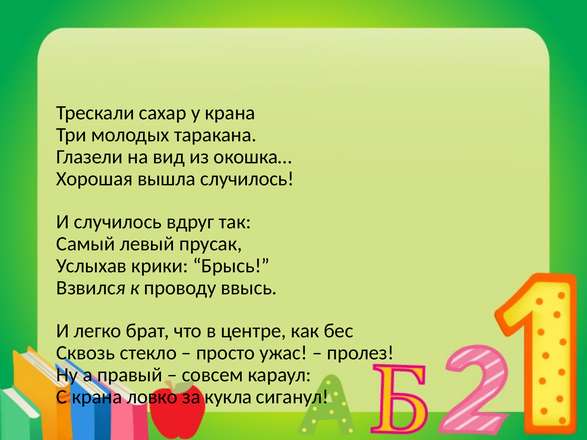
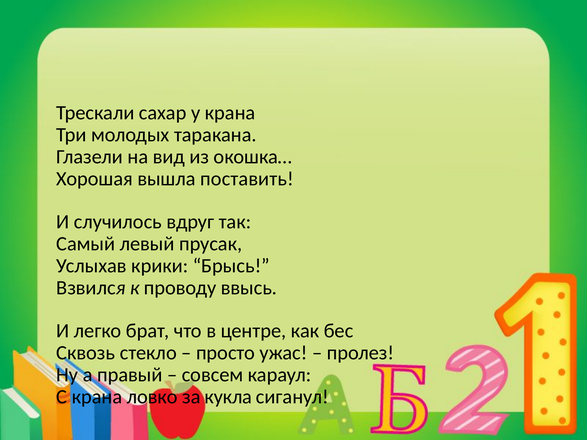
вышла случилось: случилось -> поставить
